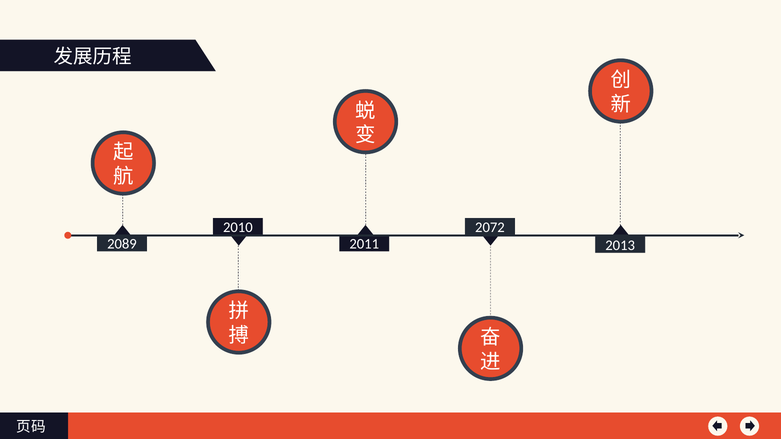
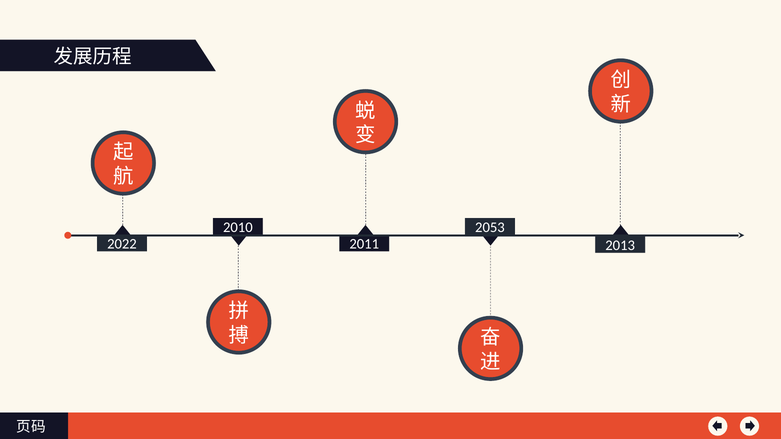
2072: 2072 -> 2053
2089: 2089 -> 2022
